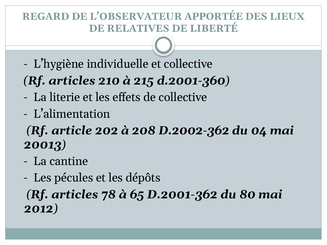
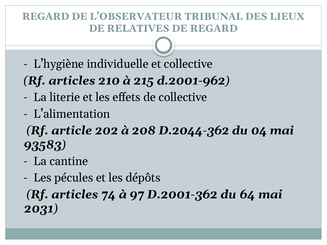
APPORTÉE: APPORTÉE -> TRIBUNAL
DE LIBERTÉ: LIBERTÉ -> REGARD
d.2001-360: d.2001-360 -> d.2001-962
D.2002-362: D.2002-362 -> D.2044-362
20013: 20013 -> 93583
78: 78 -> 74
65: 65 -> 97
80: 80 -> 64
2012: 2012 -> 2031
